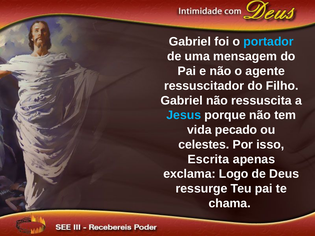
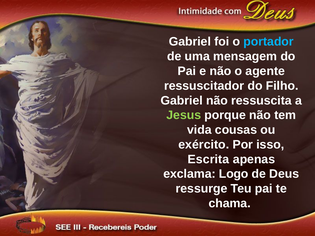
Jesus colour: light blue -> light green
pecado: pecado -> cousas
celestes: celestes -> exército
